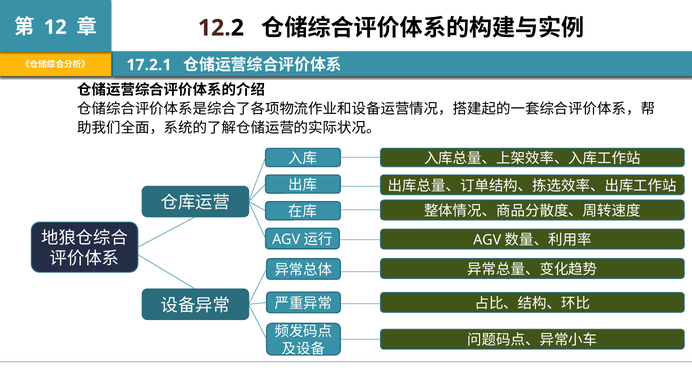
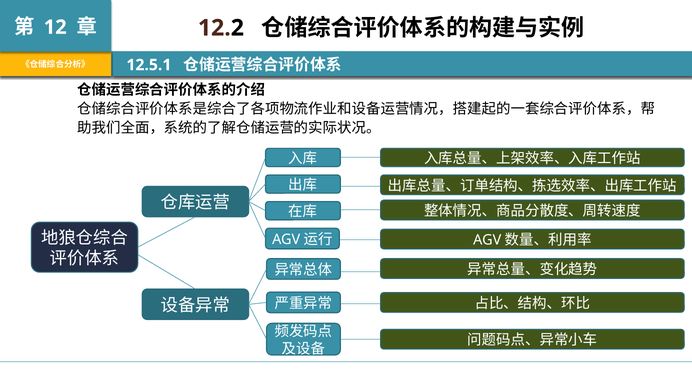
17.2.1: 17.2.1 -> 12.5.1
